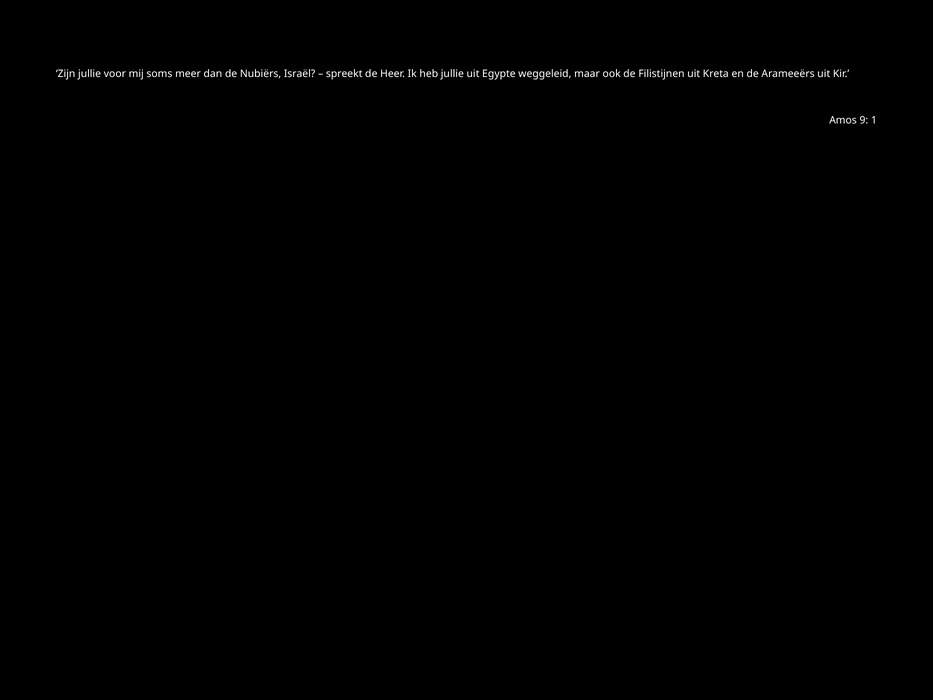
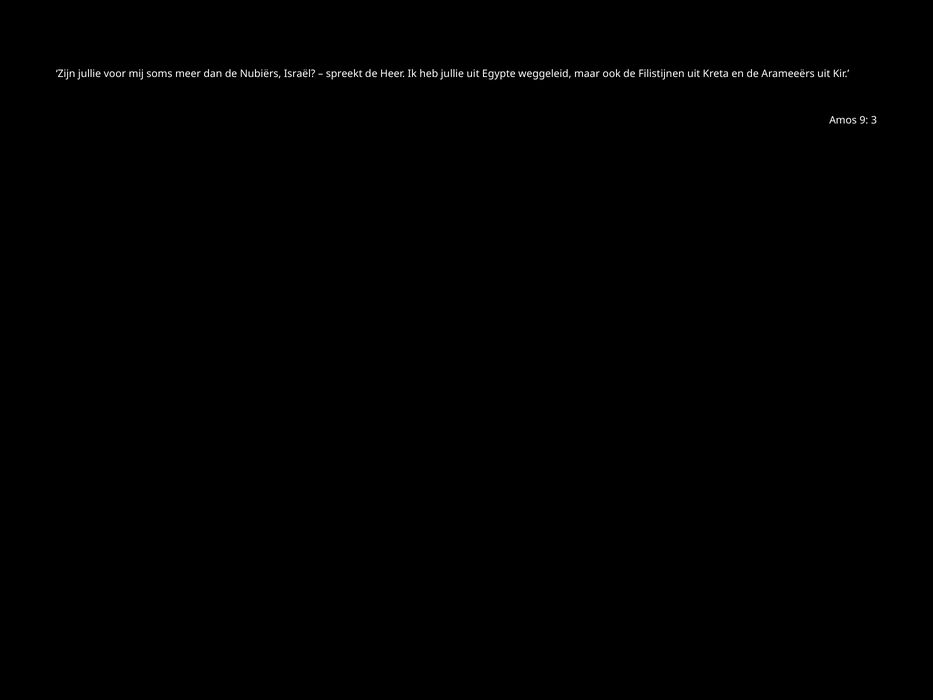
1: 1 -> 3
